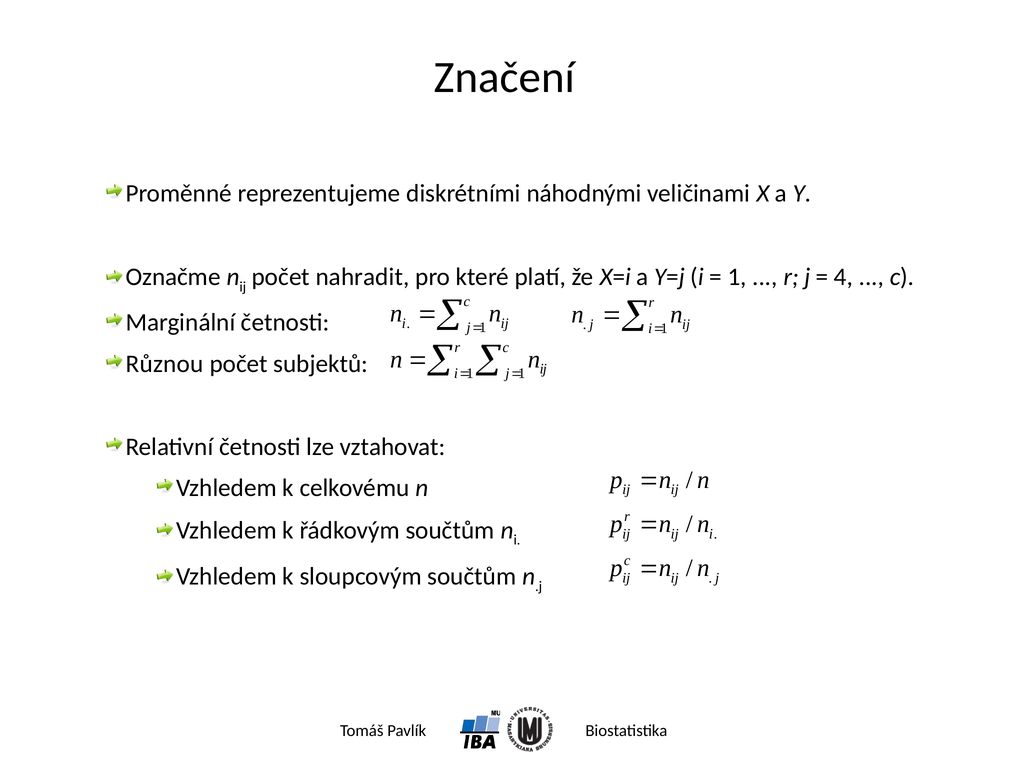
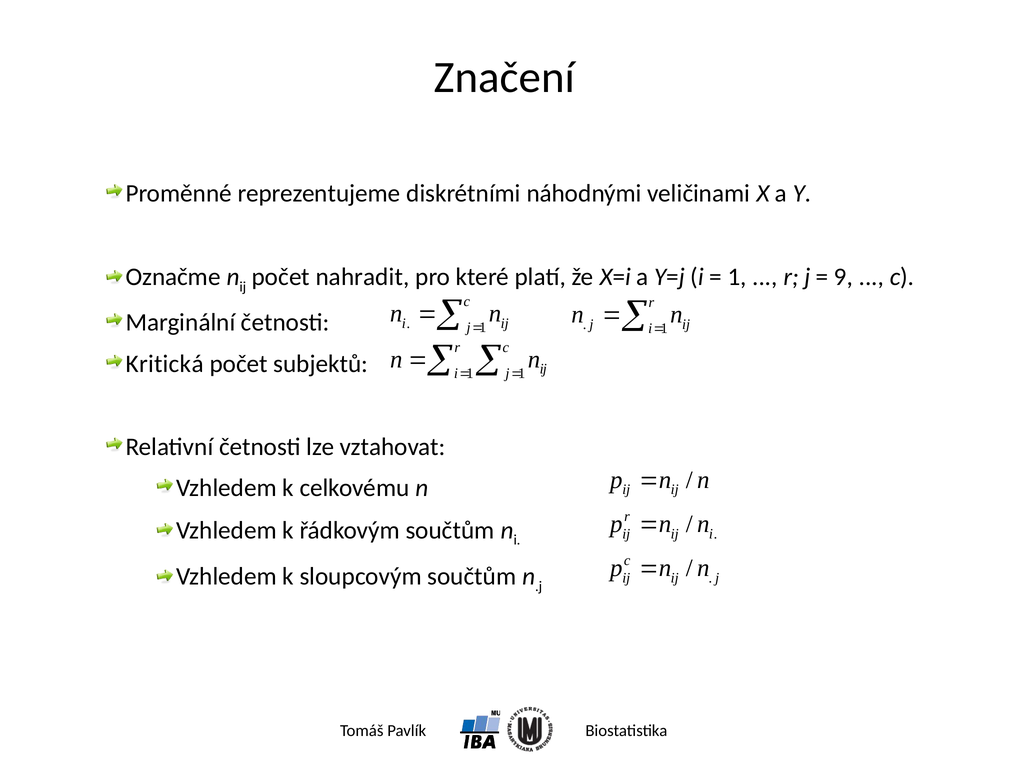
4: 4 -> 9
Různou: Různou -> Kritická
